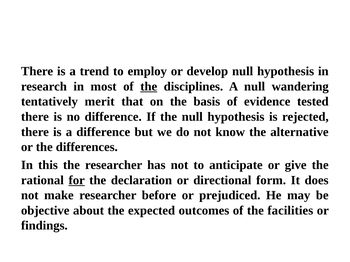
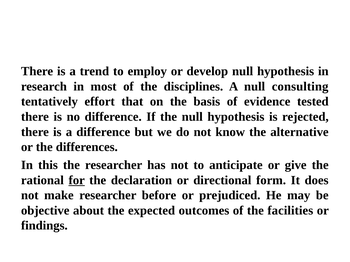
the at (149, 87) underline: present -> none
wandering: wandering -> consulting
merit: merit -> effort
